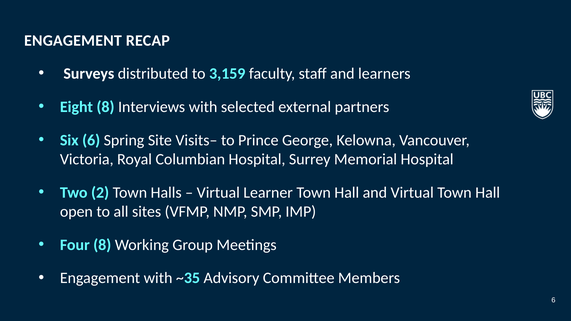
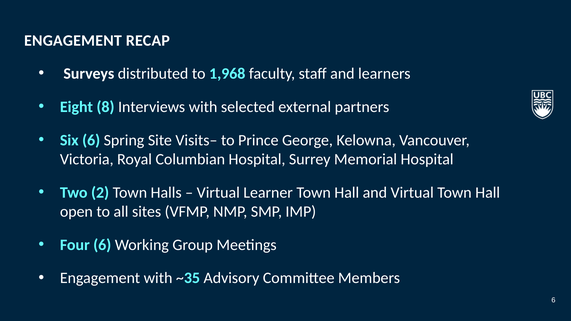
3,159: 3,159 -> 1,968
Four 8: 8 -> 6
